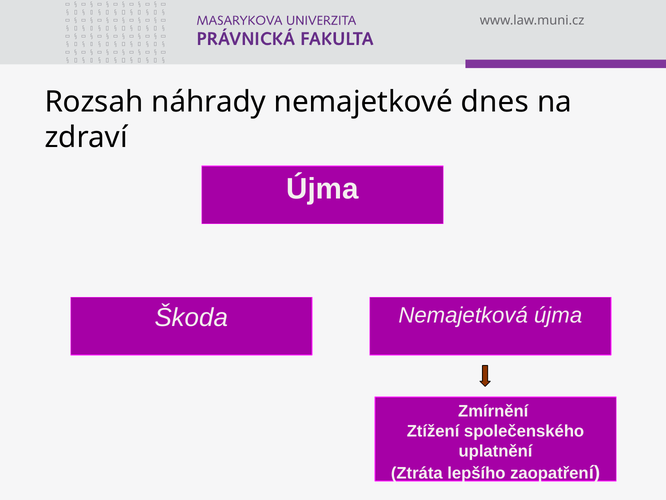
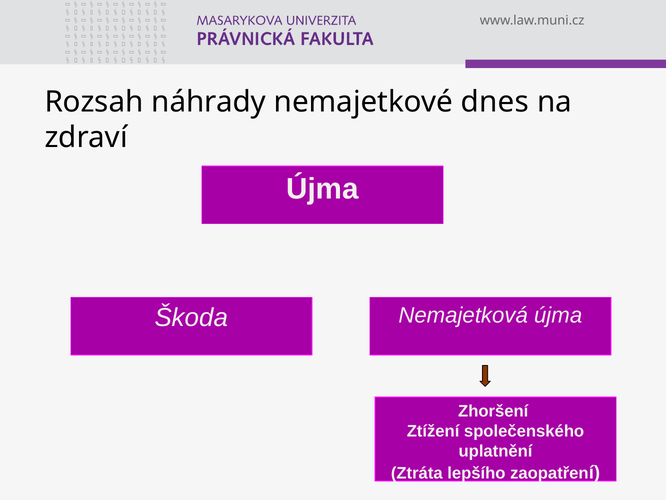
Zmírnění: Zmírnění -> Zhoršení
